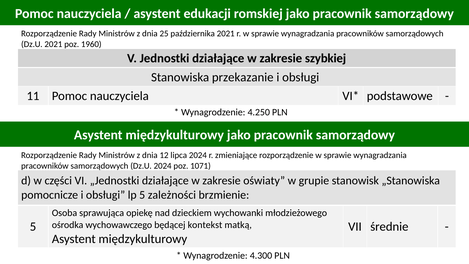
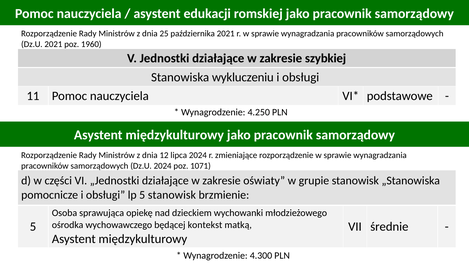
przekazanie: przekazanie -> wykluczeniu
5 zależności: zależności -> stanowisk
